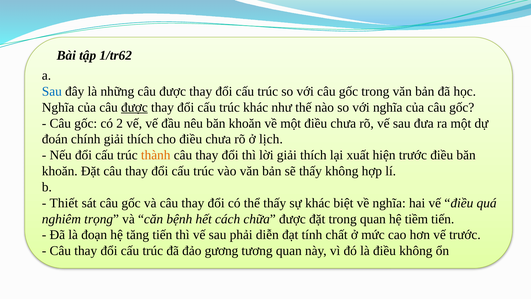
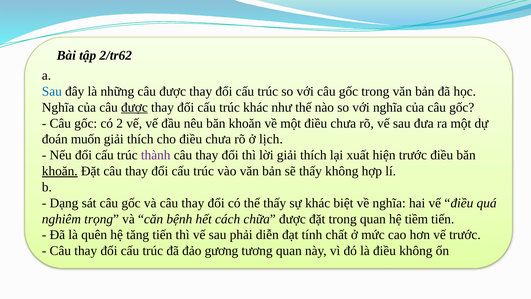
1/tr62: 1/tr62 -> 2/tr62
chính: chính -> muốn
thành colour: orange -> purple
khoăn at (60, 171) underline: none -> present
Thiết: Thiết -> Dạng
đoạn: đoạn -> quên
